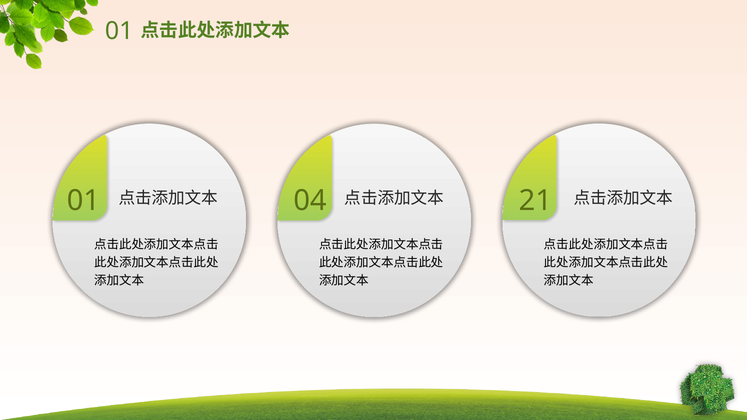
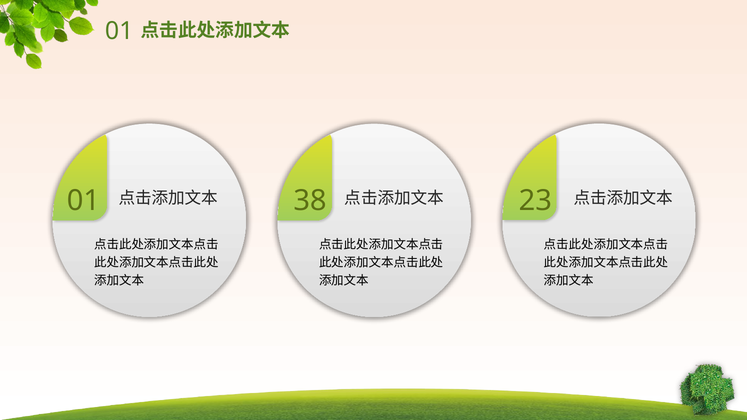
04: 04 -> 38
21: 21 -> 23
